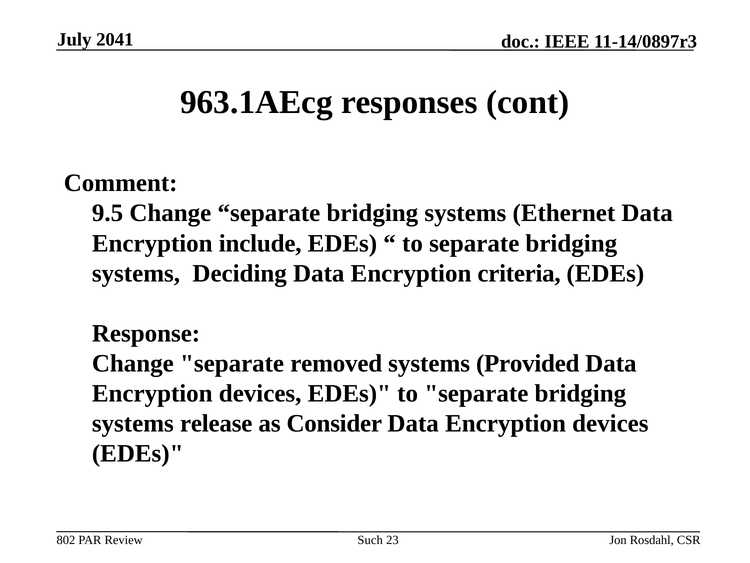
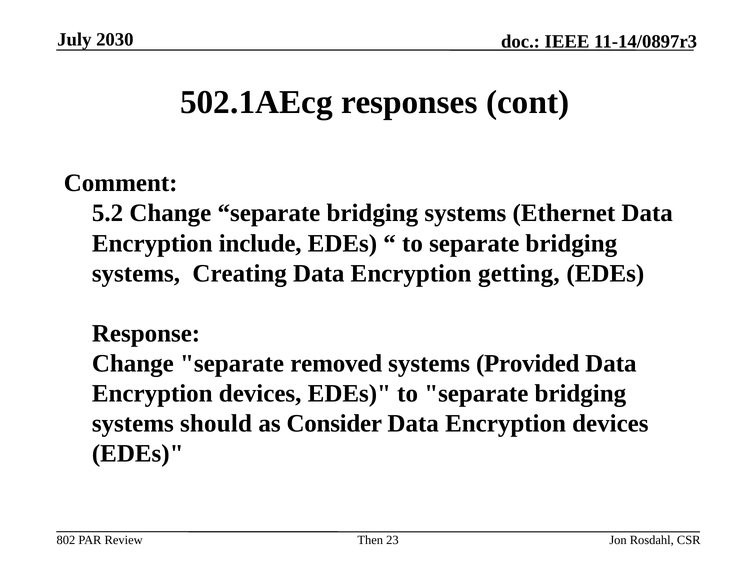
2041: 2041 -> 2030
963.1AEcg: 963.1AEcg -> 502.1AEcg
9.5: 9.5 -> 5.2
Deciding: Deciding -> Creating
criteria: criteria -> getting
release: release -> should
Such: Such -> Then
